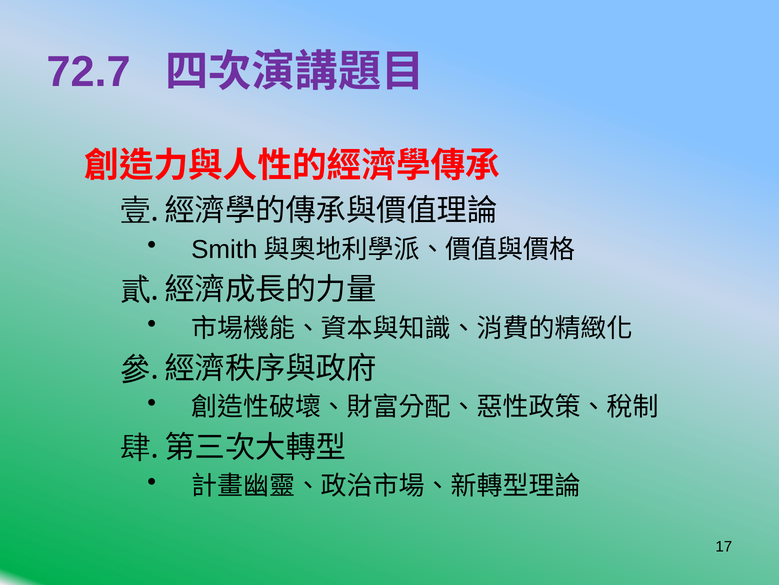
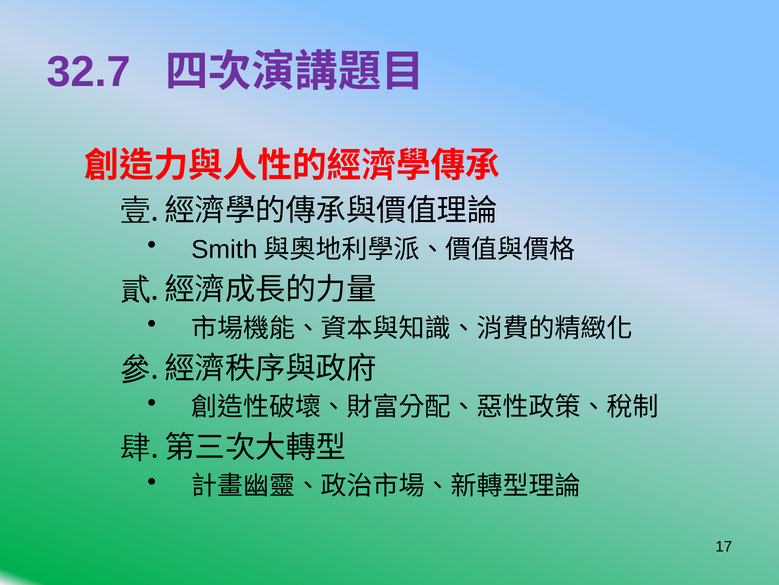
72.7: 72.7 -> 32.7
